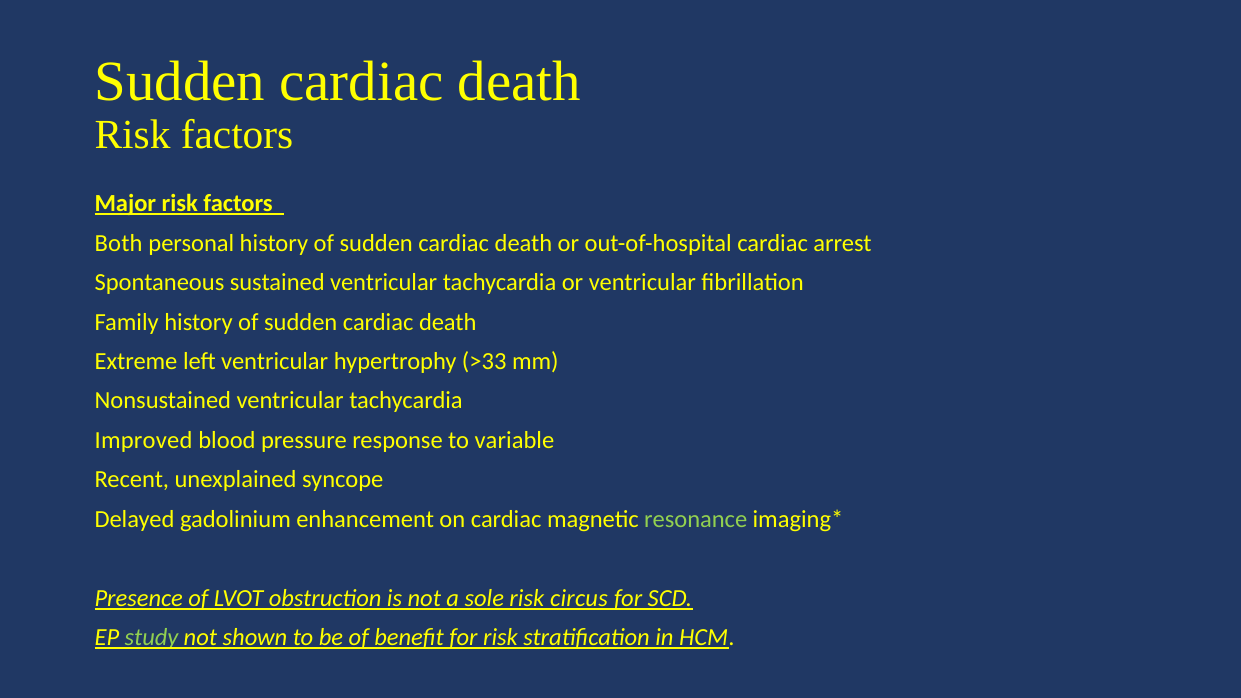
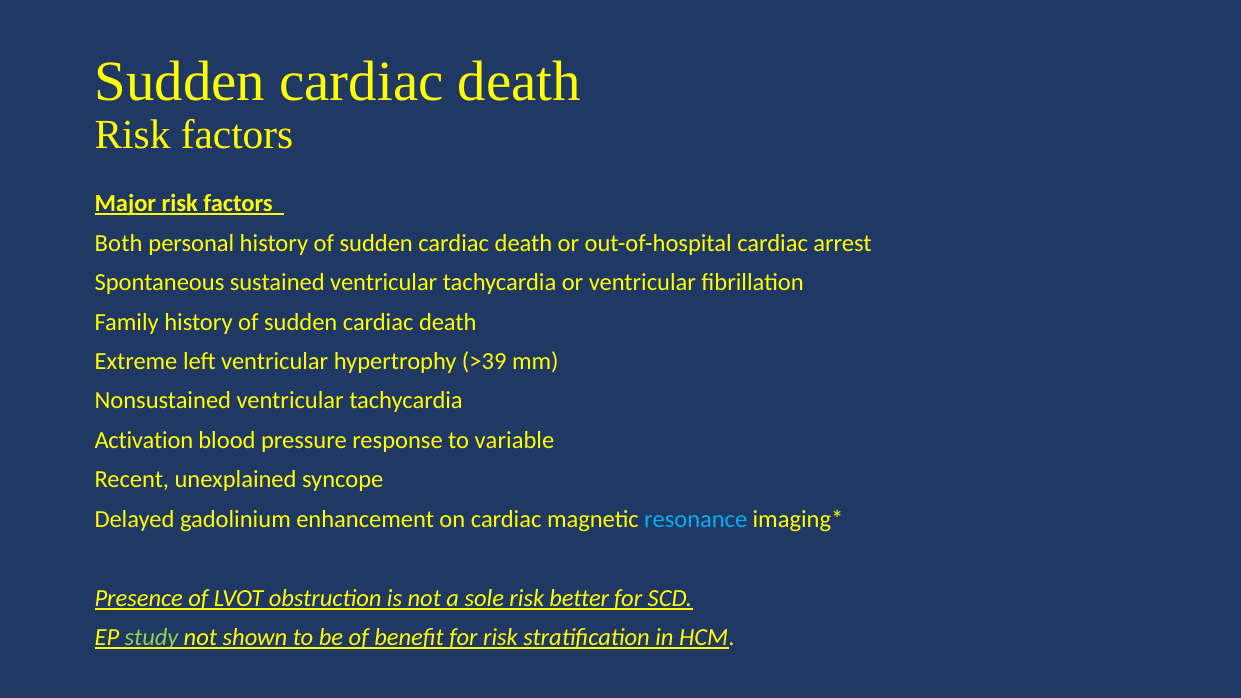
>33: >33 -> >39
Improved: Improved -> Activation
resonance colour: light green -> light blue
circus: circus -> better
